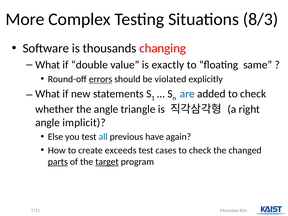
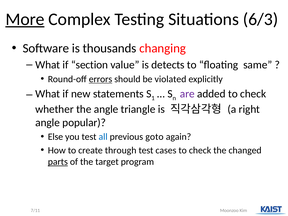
More underline: none -> present
8/3: 8/3 -> 6/3
double: double -> section
exactly: exactly -> detects
are colour: blue -> purple
implicit: implicit -> popular
have: have -> goto
exceeds: exceeds -> through
target underline: present -> none
